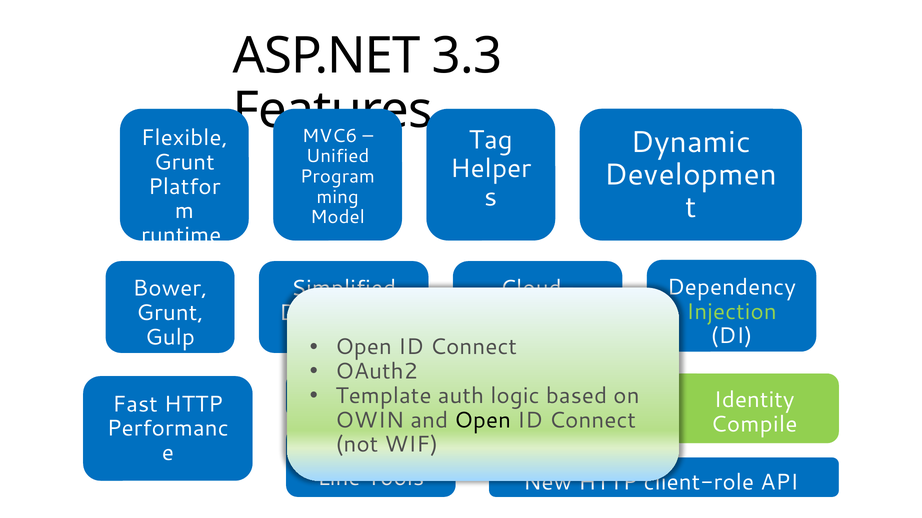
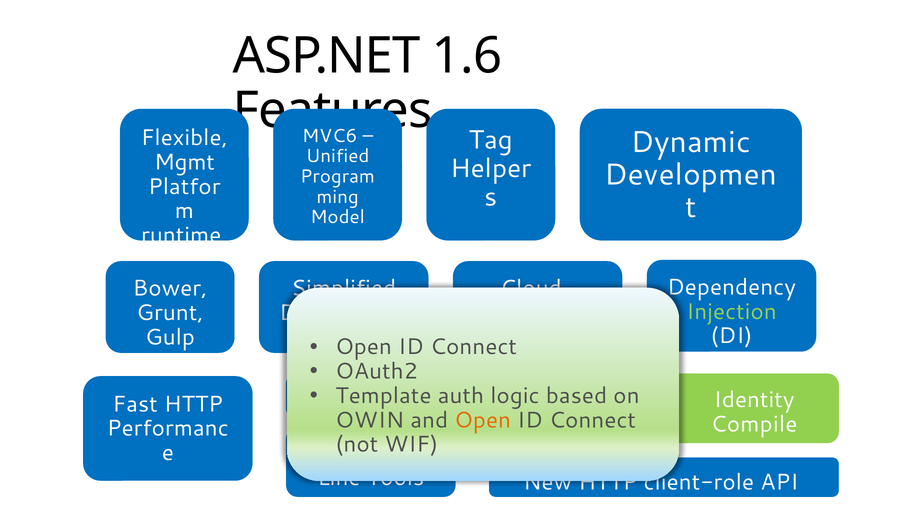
3.3: 3.3 -> 1.6
Grunt at (184, 162): Grunt -> Mgmt
Open at (483, 421) colour: black -> orange
